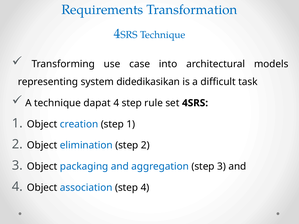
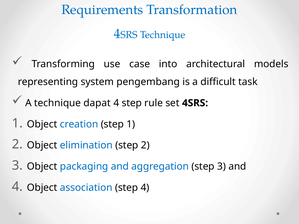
didedikasikan: didedikasikan -> pengembang
